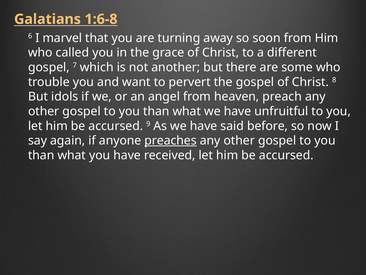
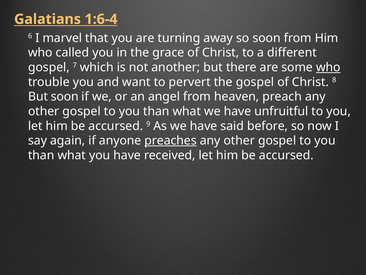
1:6-8: 1:6-8 -> 1:6-4
who at (328, 67) underline: none -> present
But idols: idols -> soon
